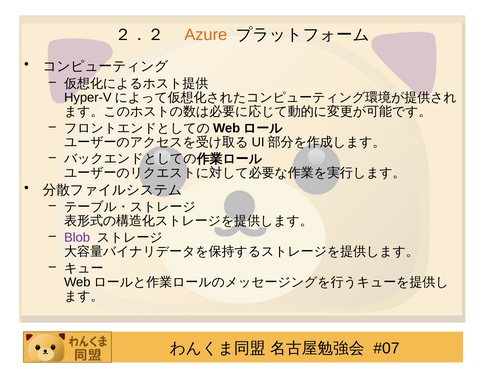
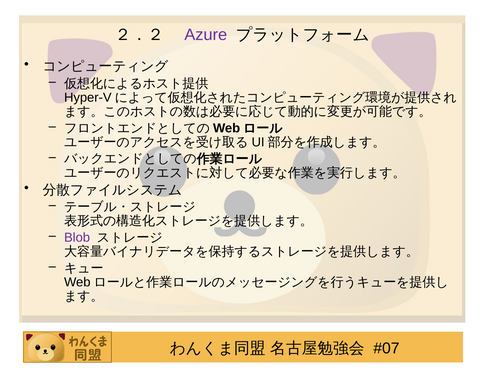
Azure colour: orange -> purple
